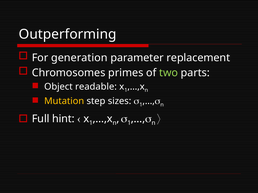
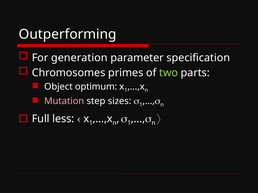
replacement: replacement -> specification
readable: readable -> optimum
Mutation colour: yellow -> pink
hint: hint -> less
